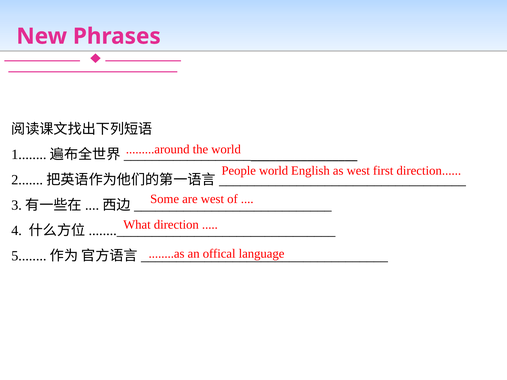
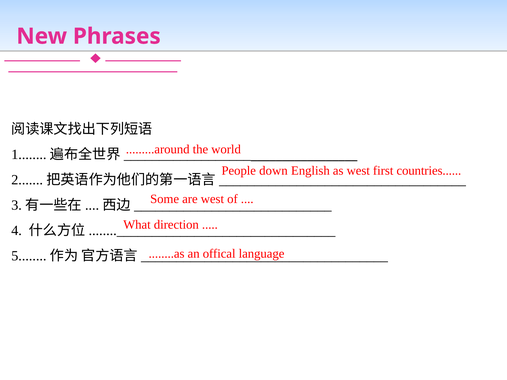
People world: world -> down
first direction: direction -> countries
